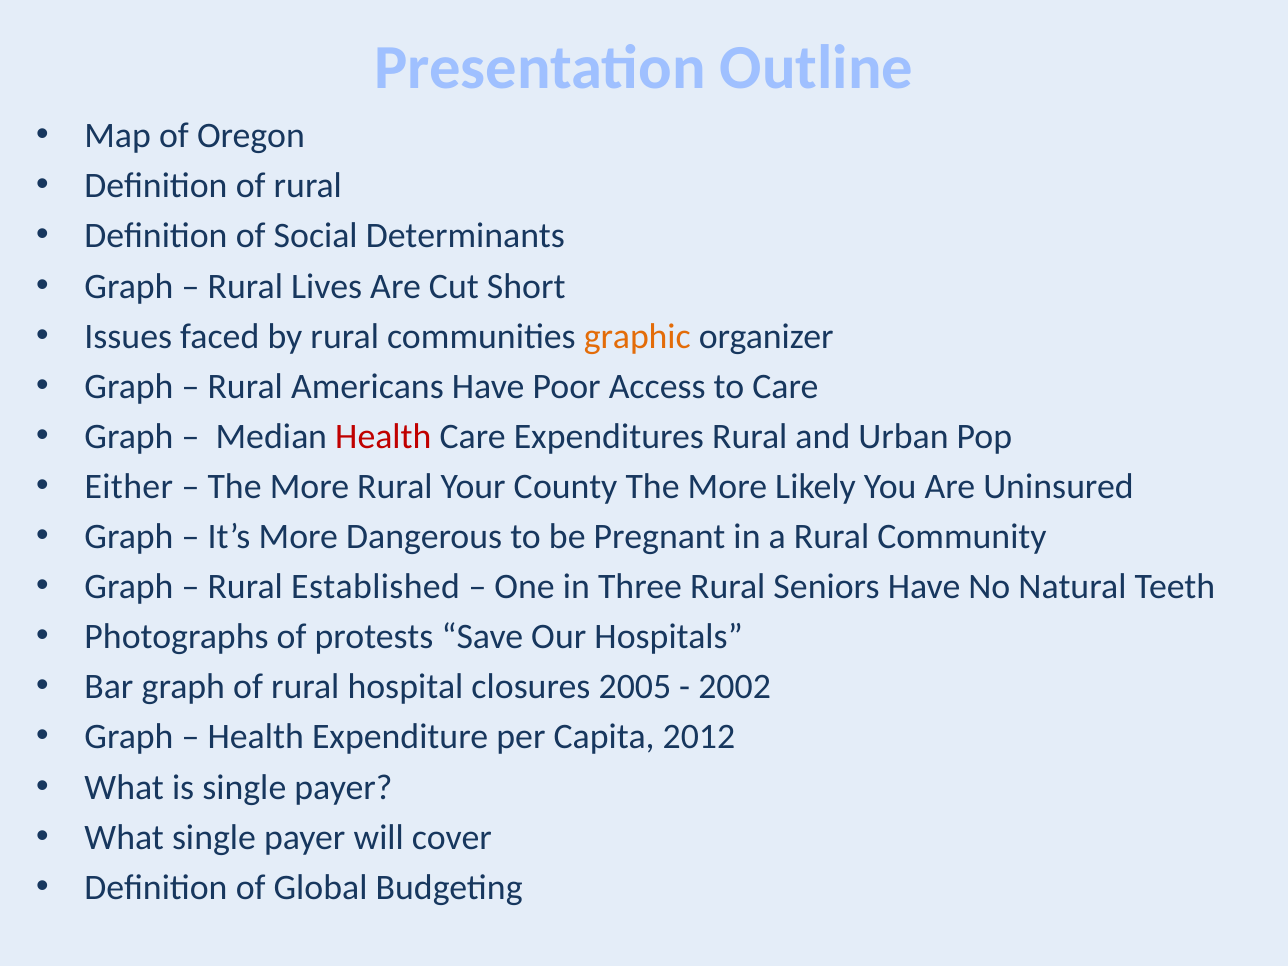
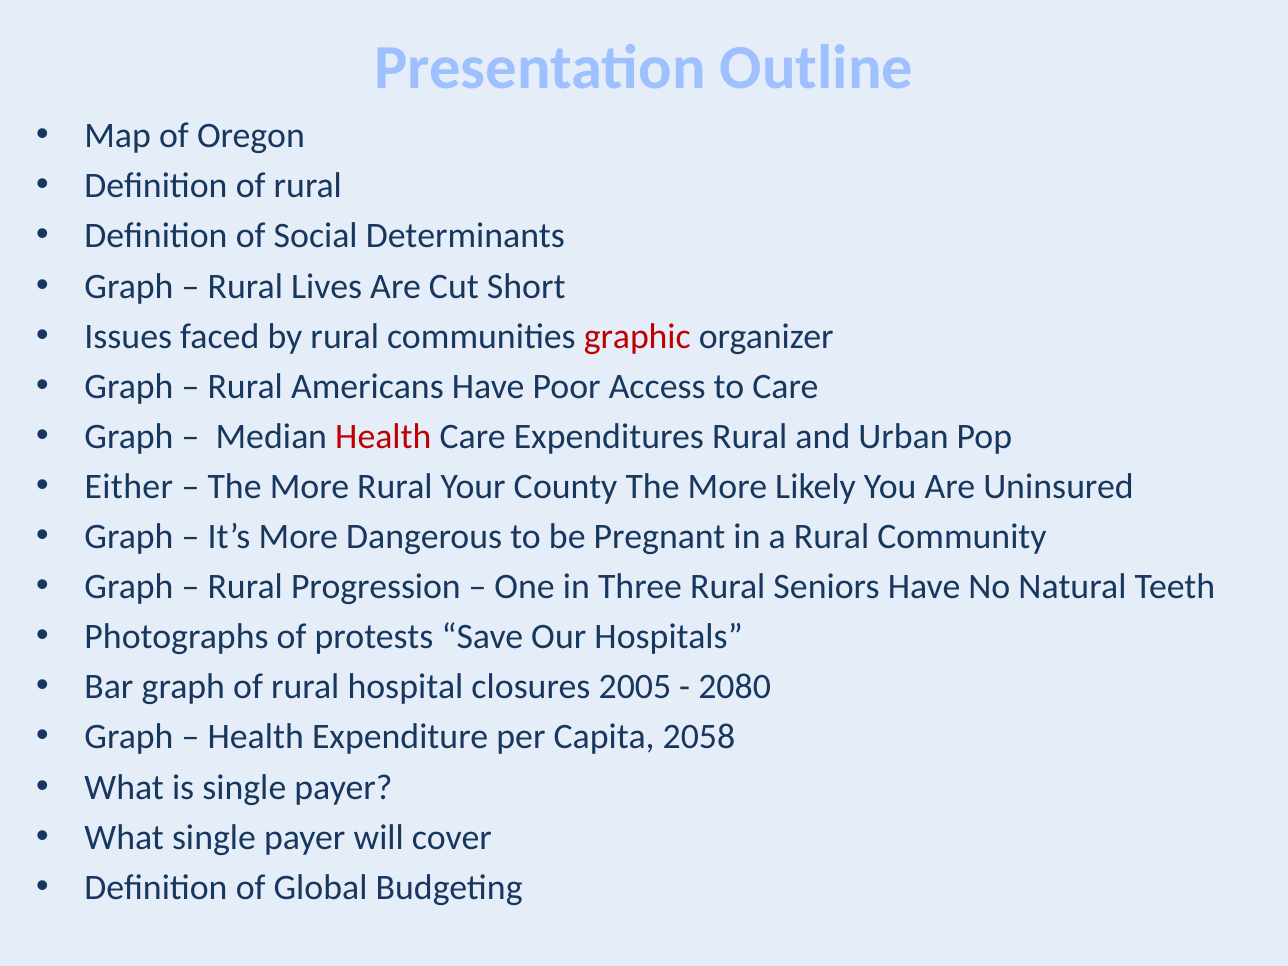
graphic colour: orange -> red
Established: Established -> Progression
2002: 2002 -> 2080
2012: 2012 -> 2058
